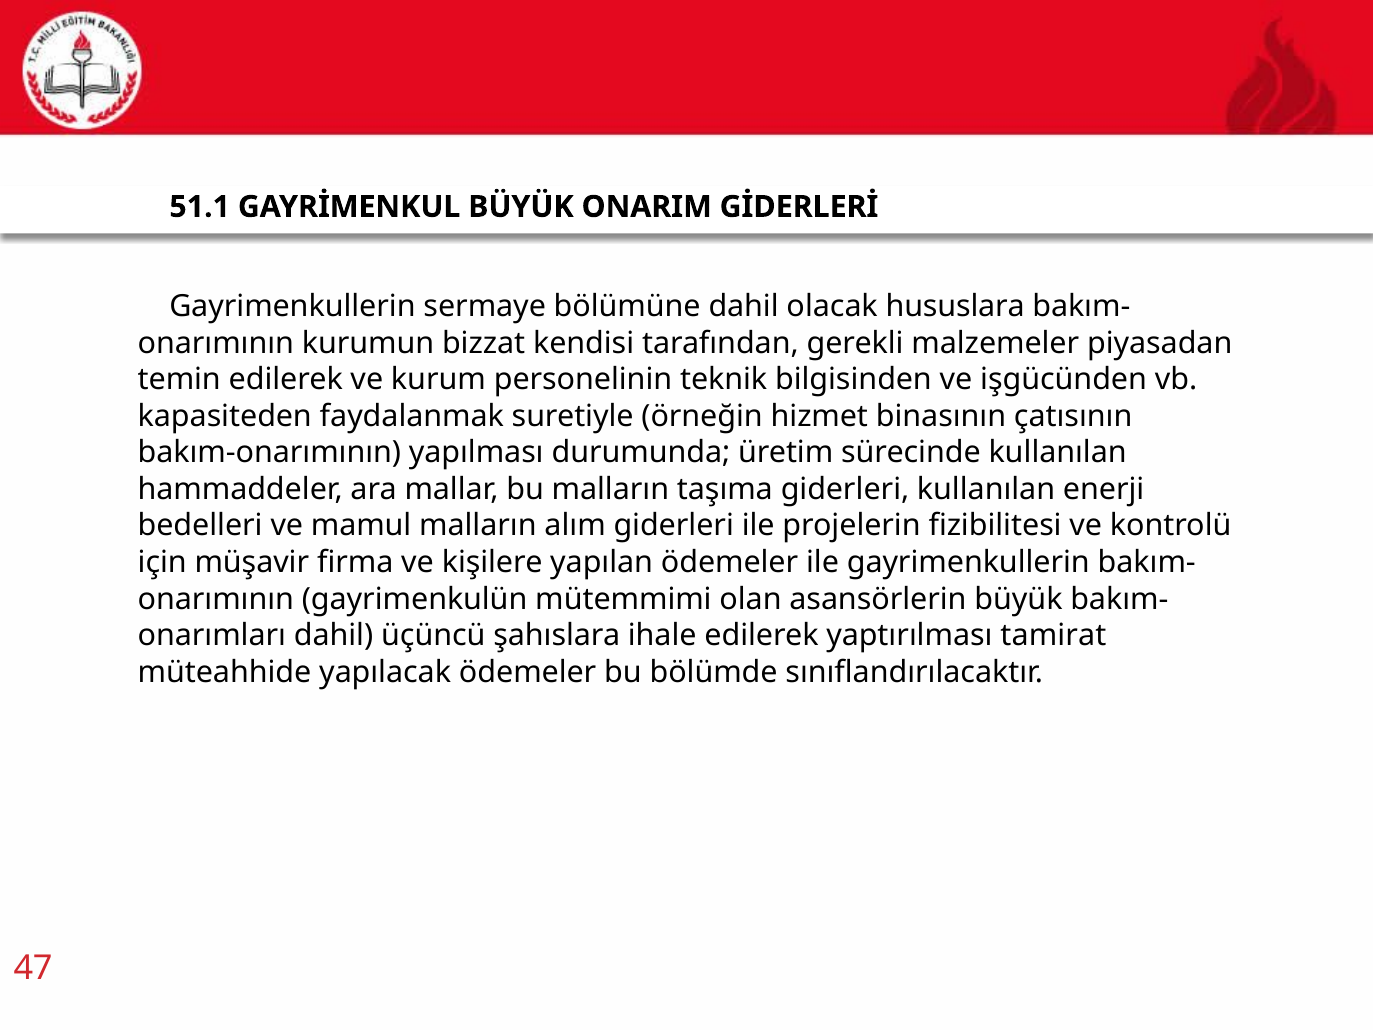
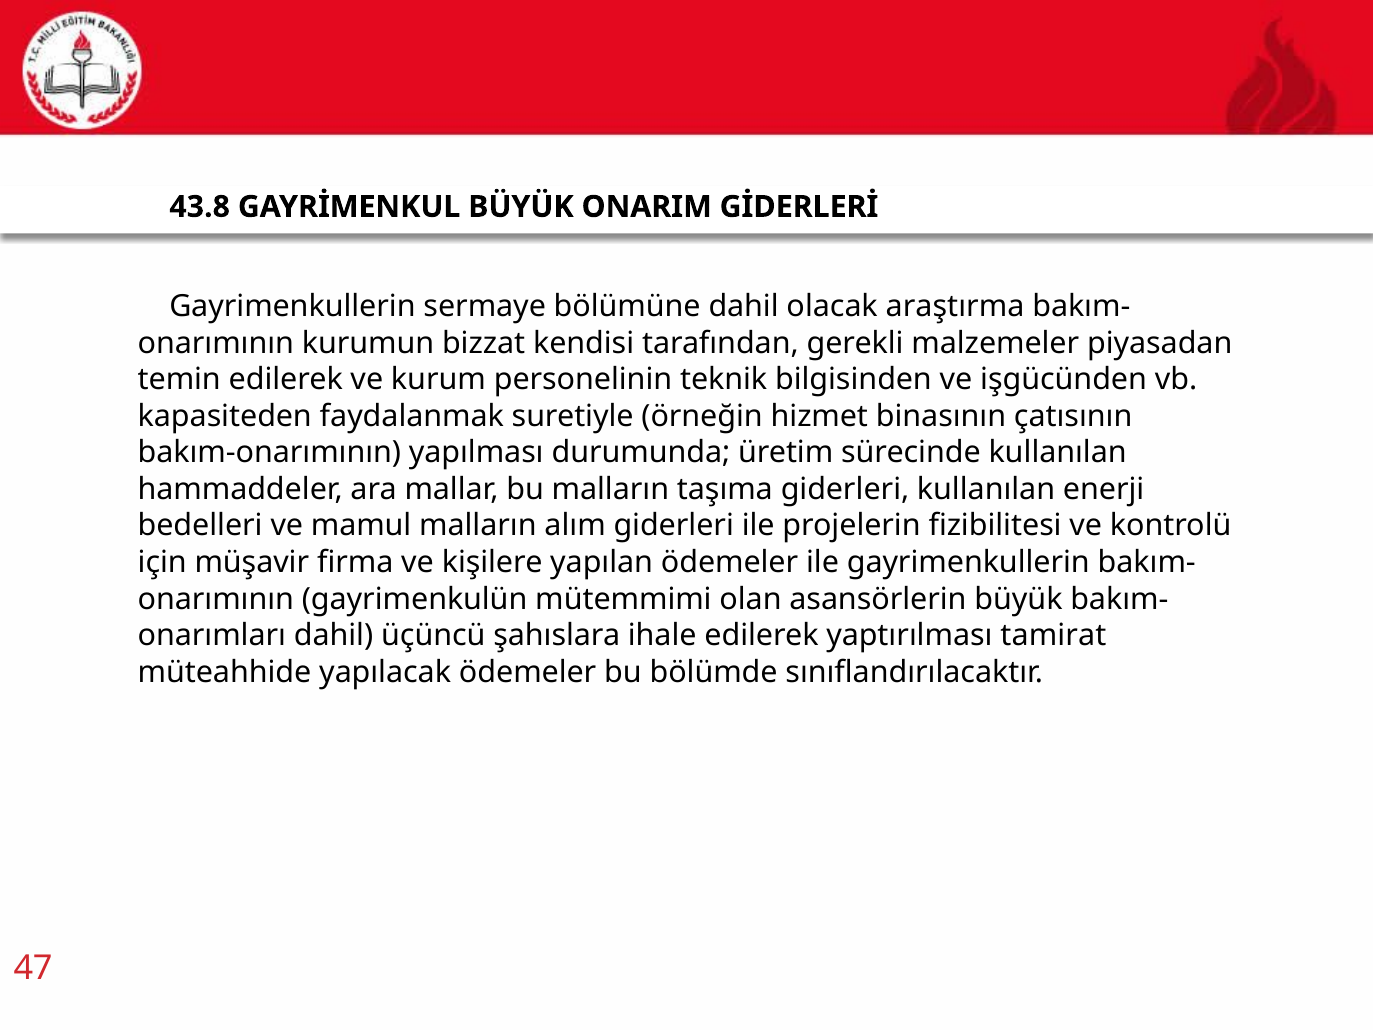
51.1: 51.1 -> 43.8
hususlara: hususlara -> araştırma
